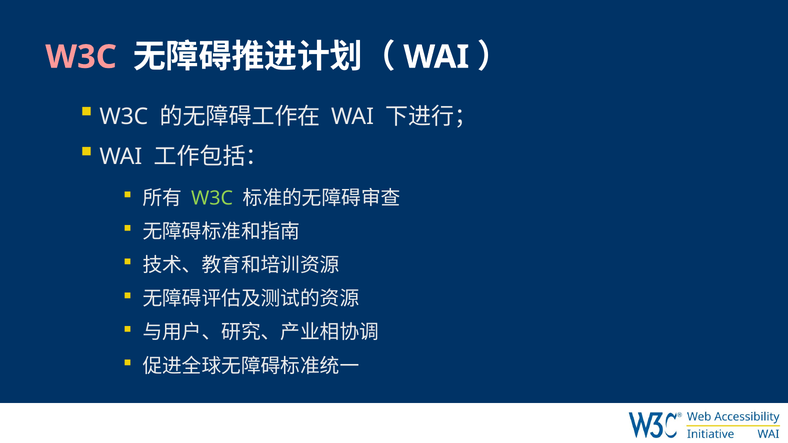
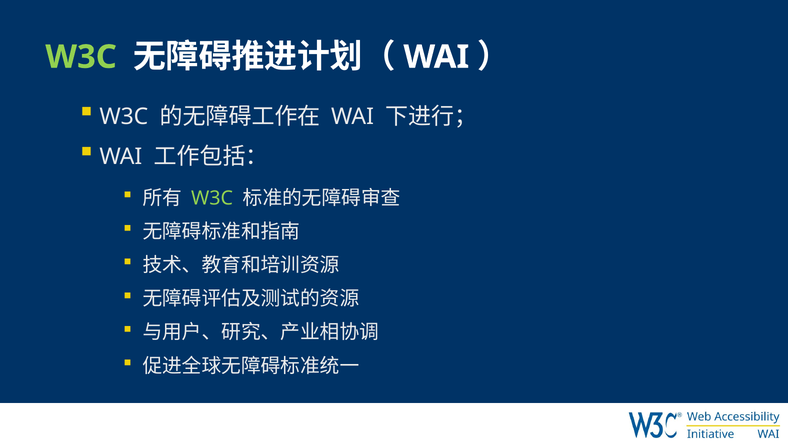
W3C at (81, 57) colour: pink -> light green
